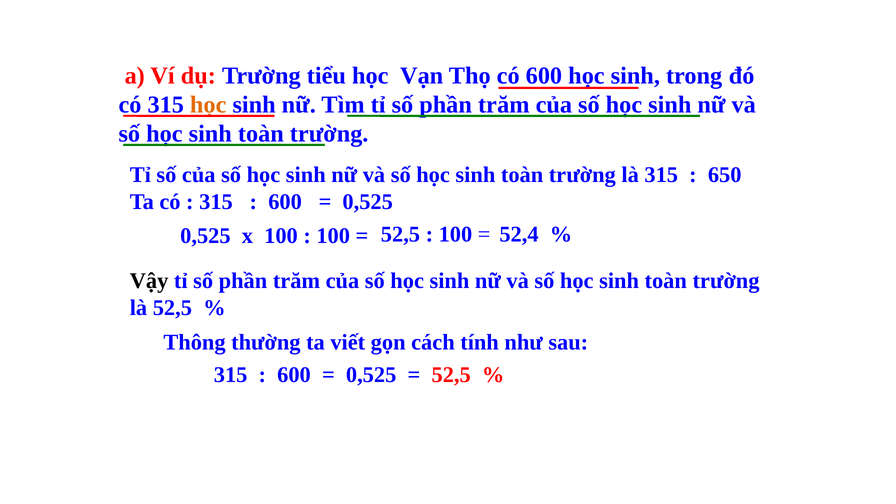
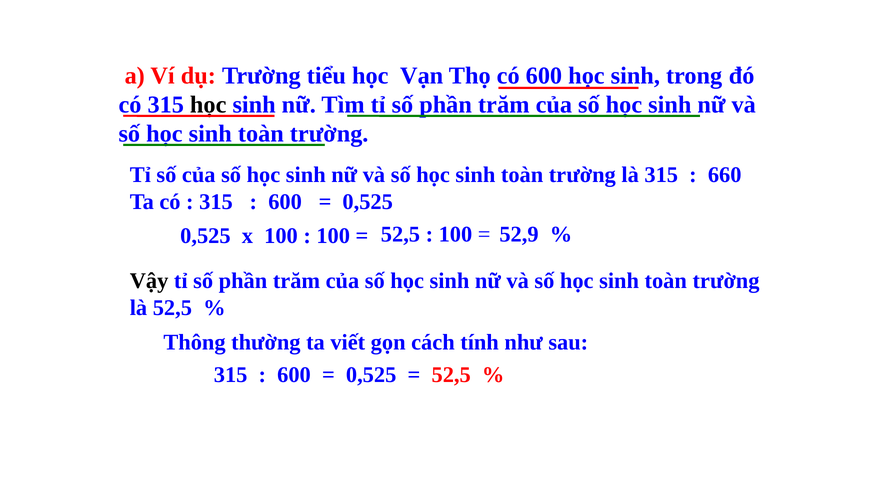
học at (208, 105) colour: orange -> black
650: 650 -> 660
52,4: 52,4 -> 52,9
